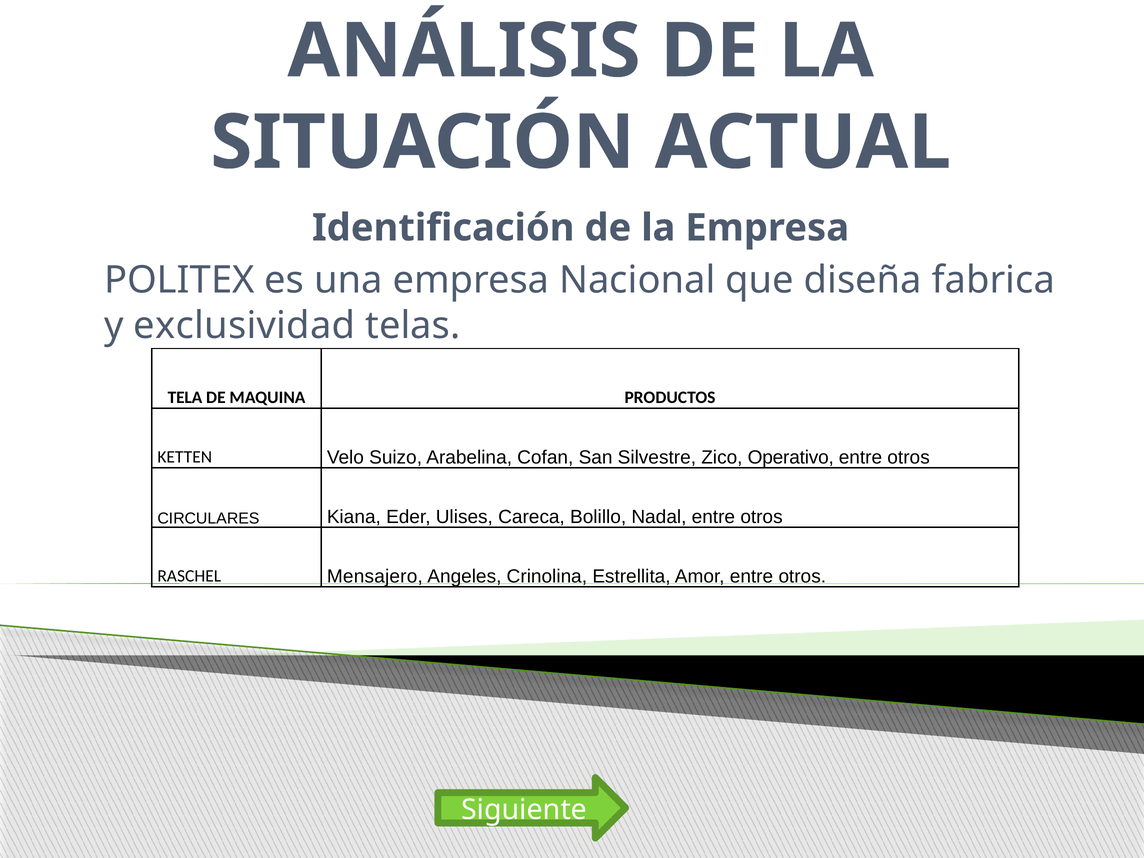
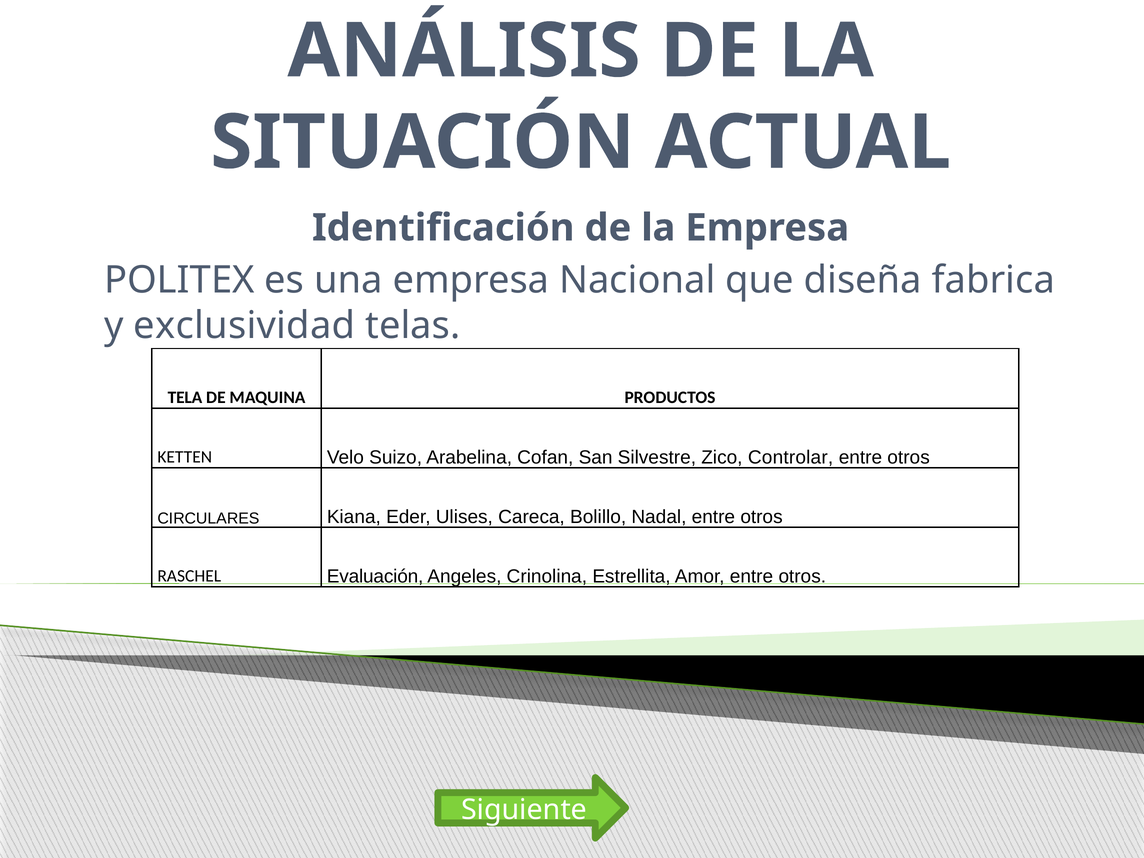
Operativo: Operativo -> Controlar
Mensajero: Mensajero -> Evaluación
